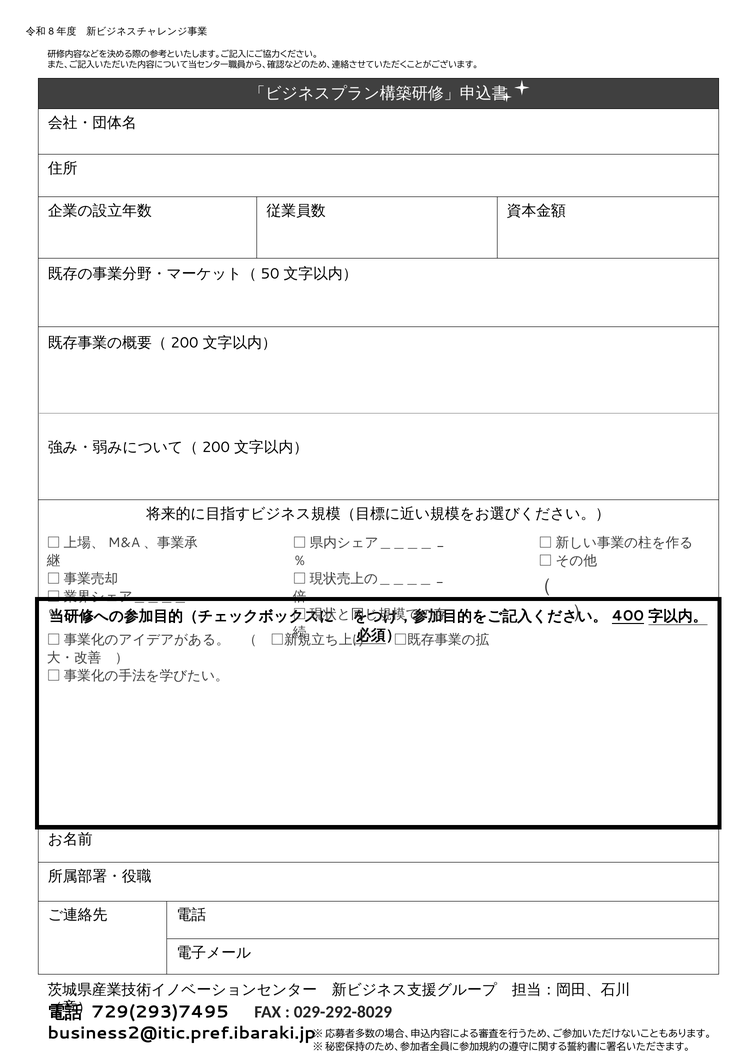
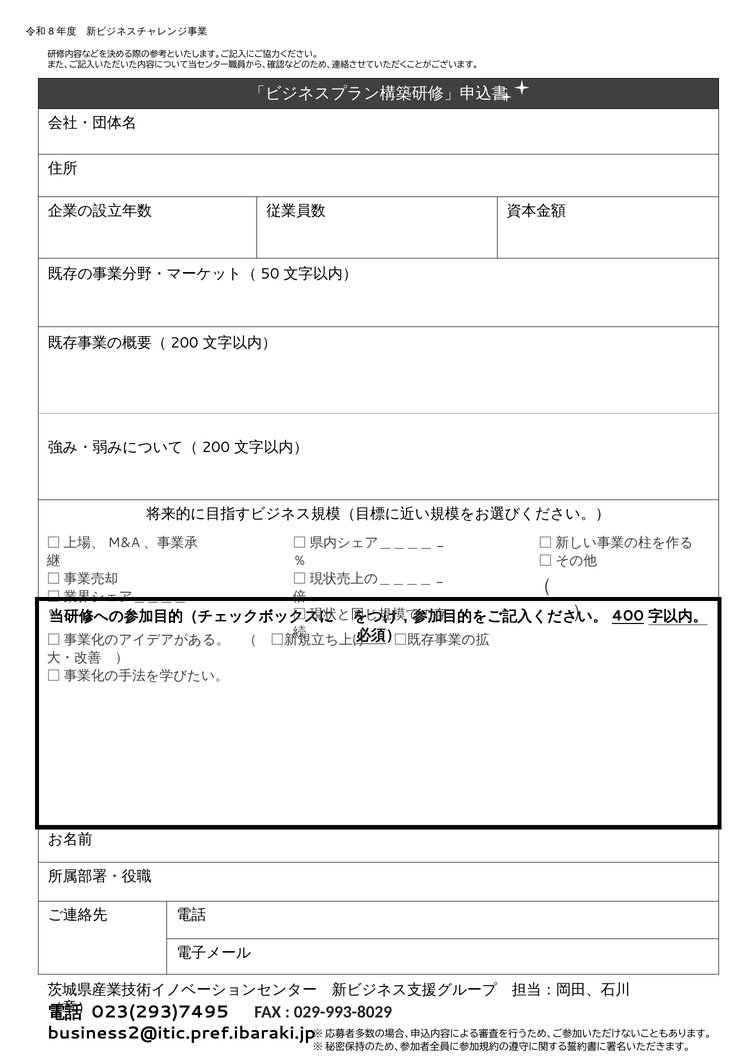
729(293)7495: 729(293)7495 -> 023(293)7495
029-292-8029: 029-292-8029 -> 029-993-8029
